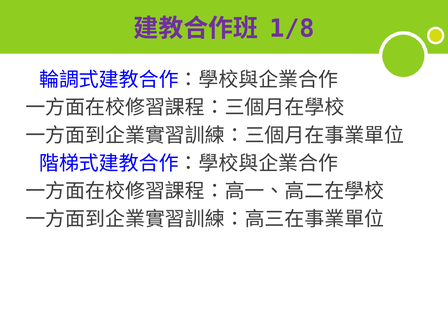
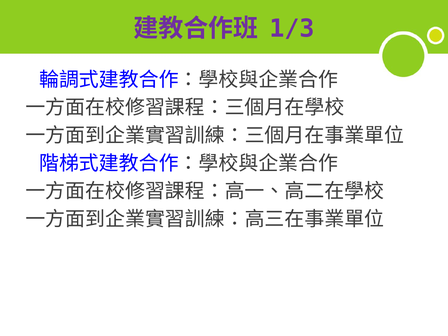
1/8: 1/8 -> 1/3
